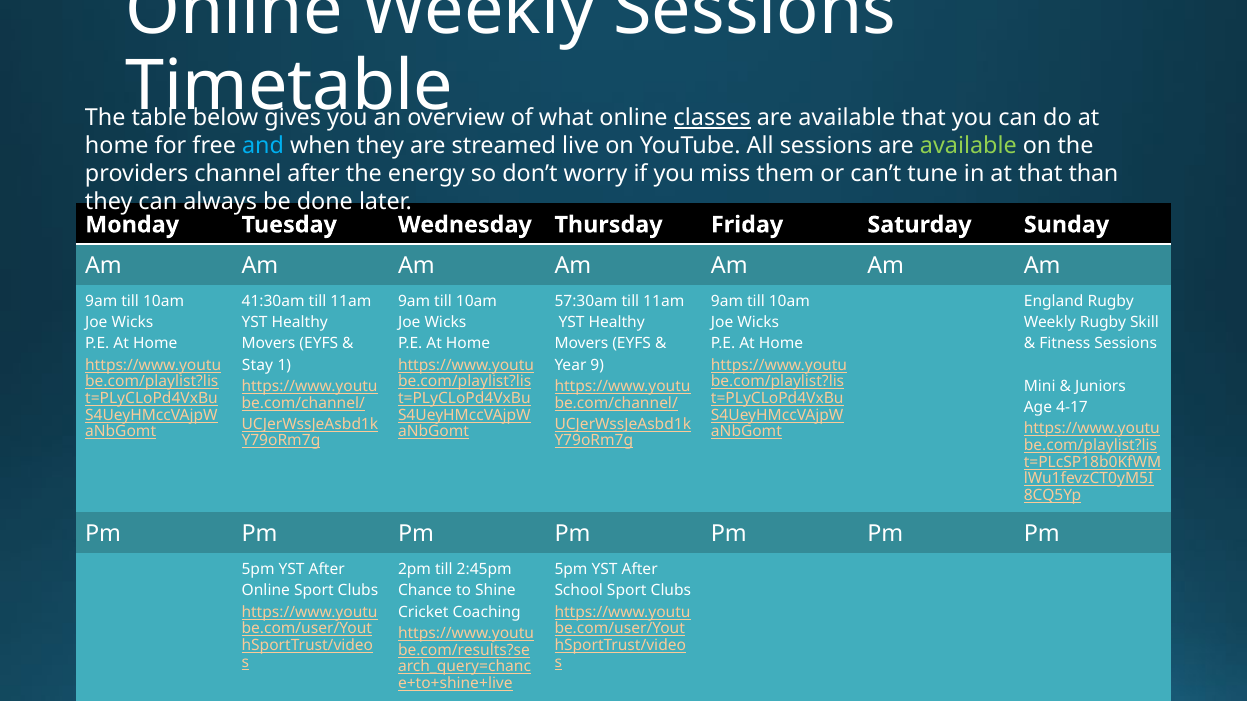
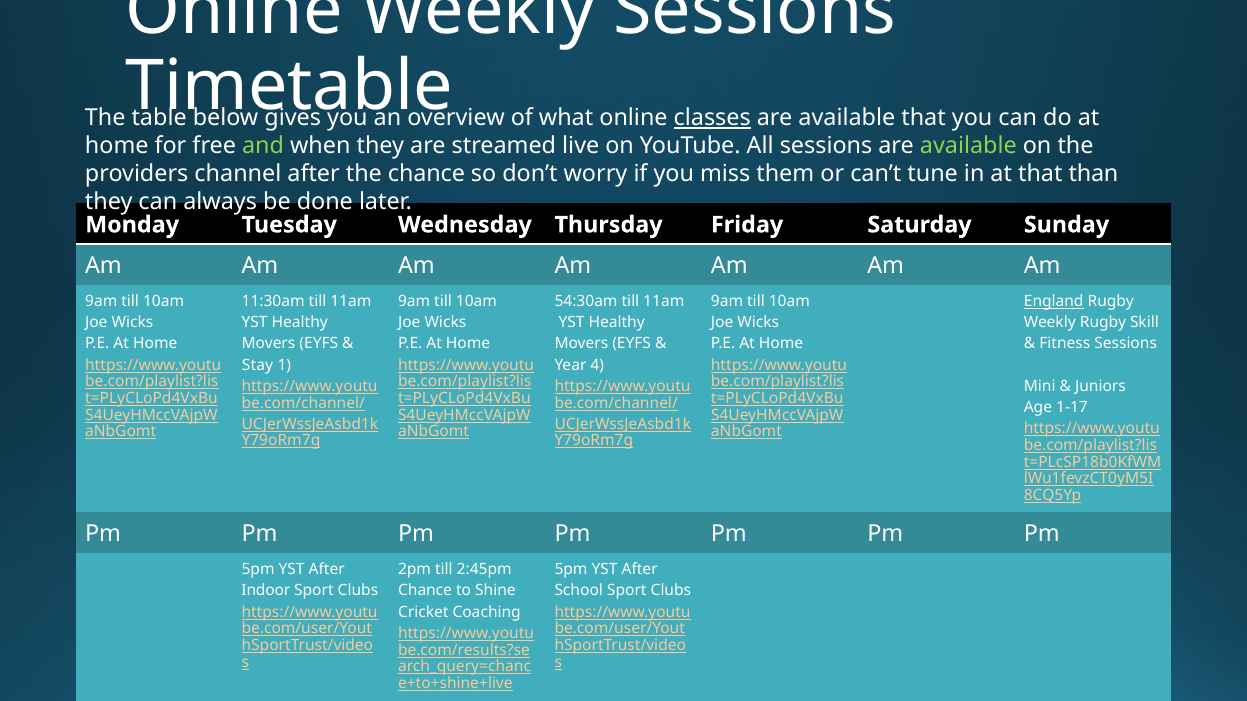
and colour: light blue -> light green
the energy: energy -> chance
41:30am: 41:30am -> 11:30am
57:30am: 57:30am -> 54:30am
England underline: none -> present
9: 9 -> 4
4-17: 4-17 -> 1-17
Online at (266, 591): Online -> Indoor
